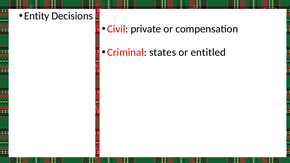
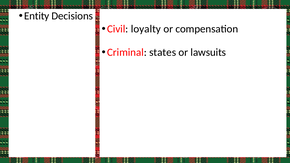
private: private -> loyalty
entitled: entitled -> lawsuits
